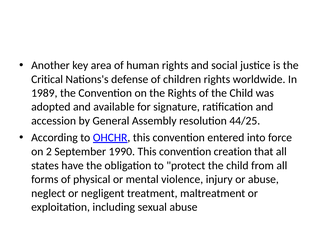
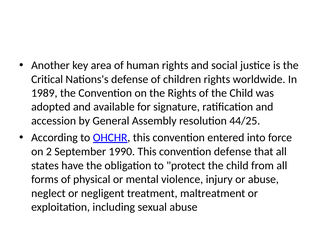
convention creation: creation -> defense
